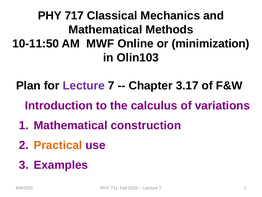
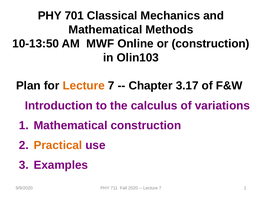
717: 717 -> 701
10-11:50: 10-11:50 -> 10-13:50
or minimization: minimization -> construction
Lecture at (84, 86) colour: purple -> orange
